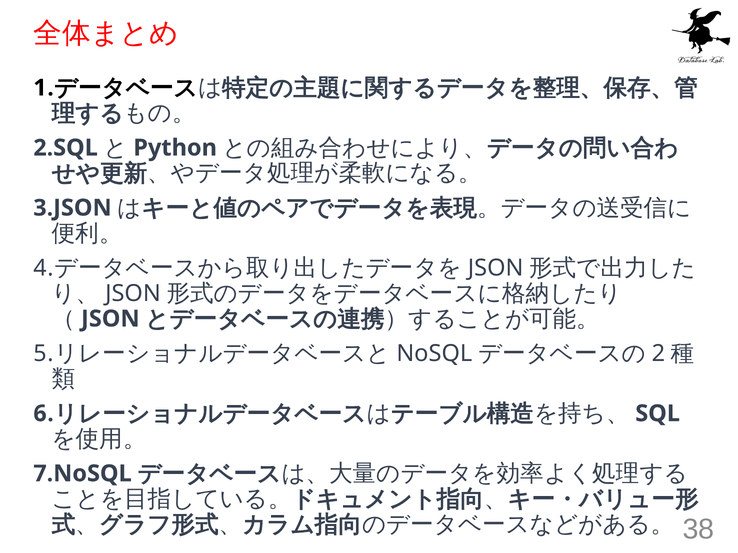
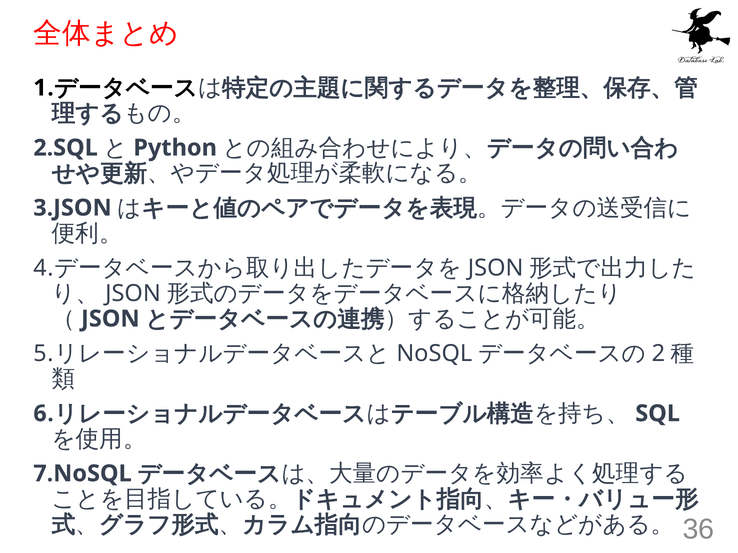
38: 38 -> 36
